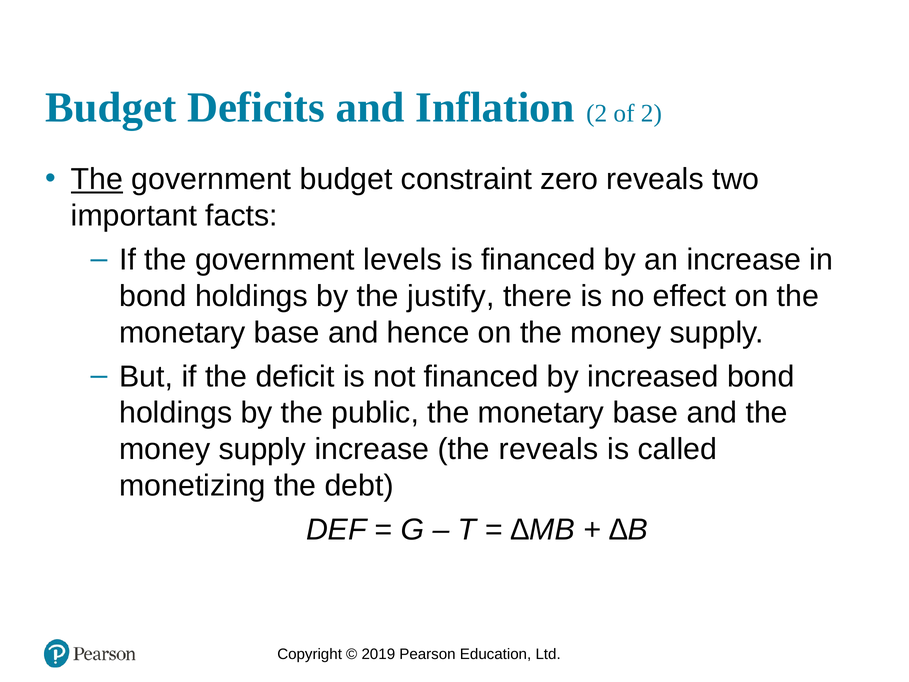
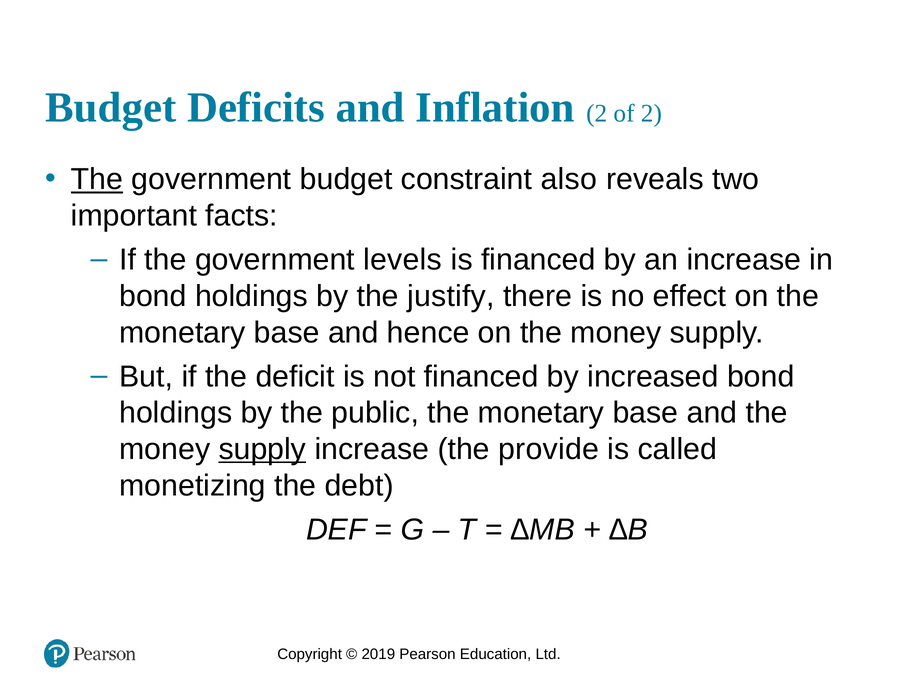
zero: zero -> also
supply at (262, 449) underline: none -> present
the reveals: reveals -> provide
